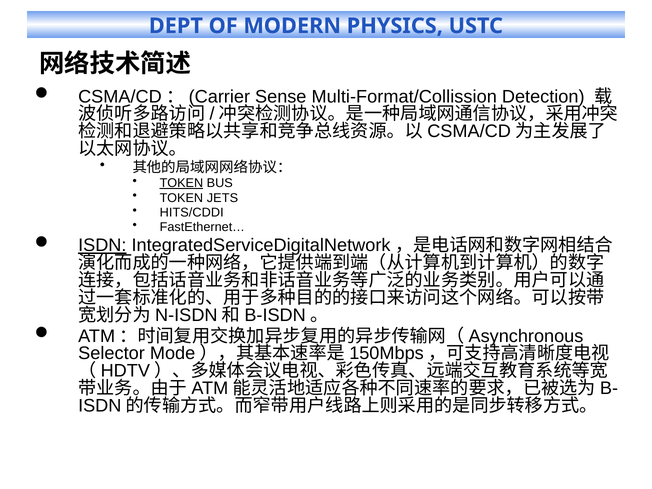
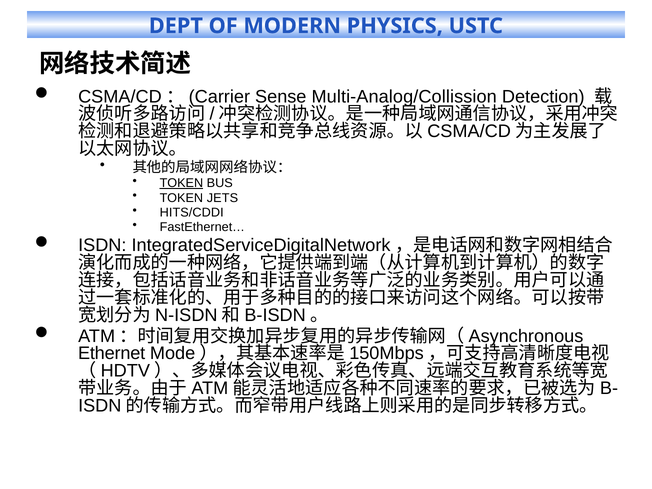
Multi-Format/Collission: Multi-Format/Collission -> Multi-Analog/Collission
ISDN underline: present -> none
Selector: Selector -> Ethernet
